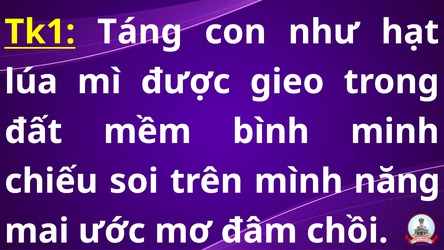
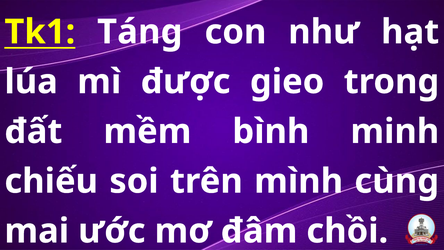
năng: năng -> cùng
